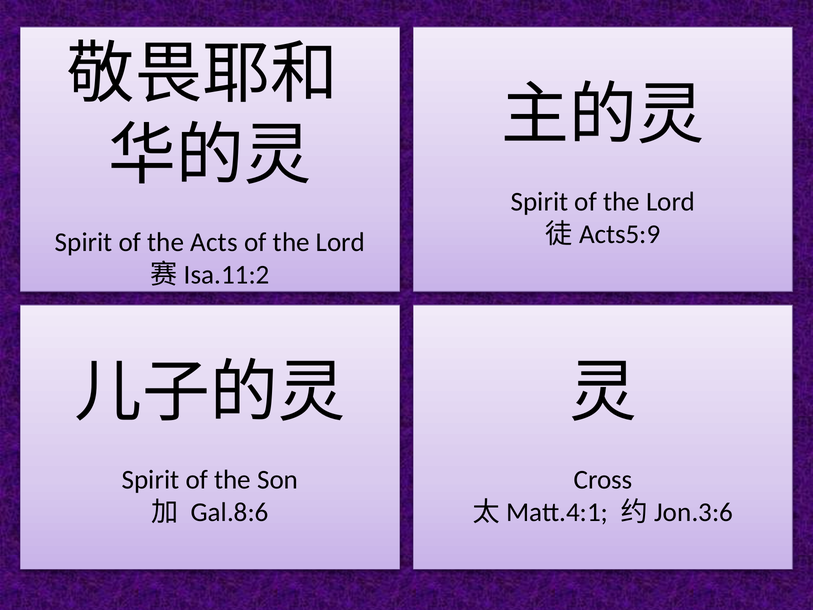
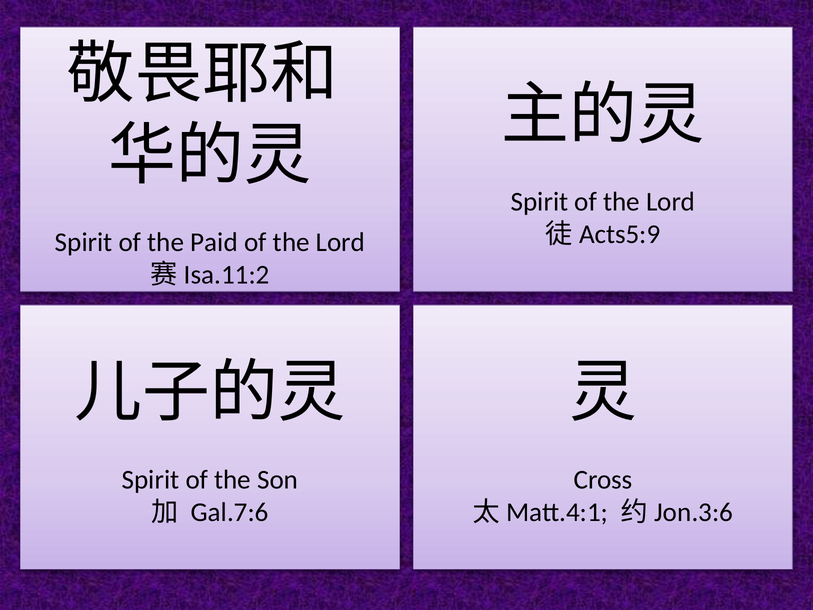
Acts: Acts -> Paid
Gal.8:6: Gal.8:6 -> Gal.7:6
